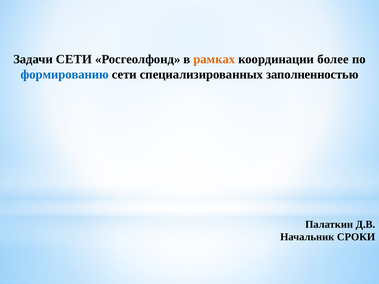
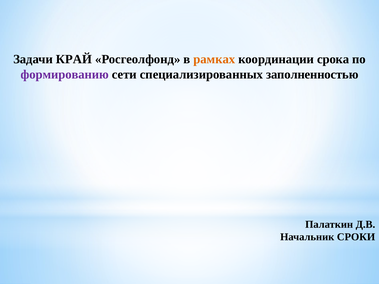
Задачи СЕТИ: СЕТИ -> КРАЙ
более: более -> срока
формированию colour: blue -> purple
